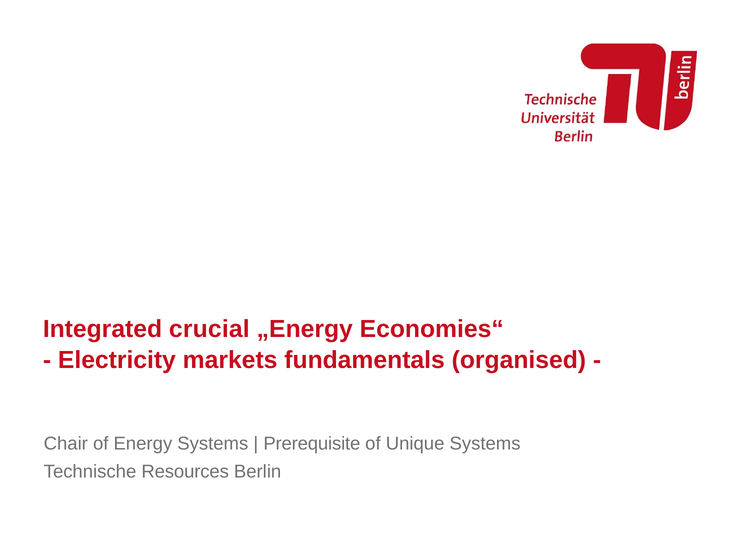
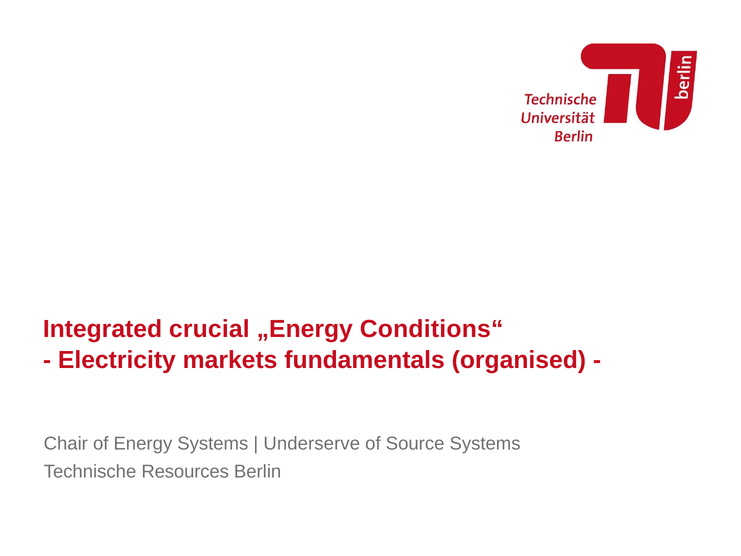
Economies“: Economies“ -> Conditions“
Prerequisite: Prerequisite -> Underserve
Unique: Unique -> Source
